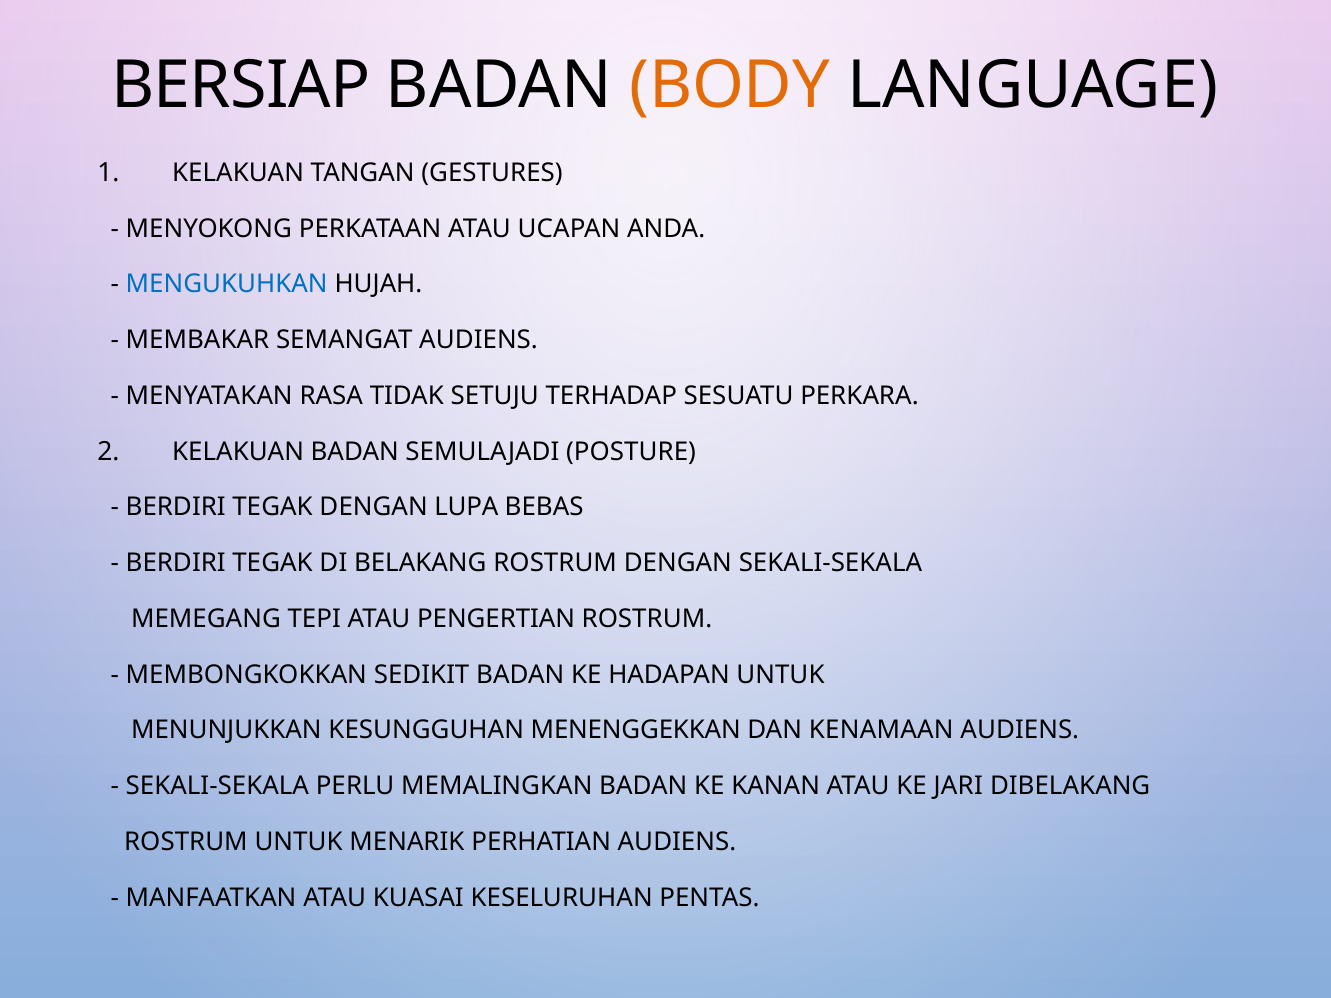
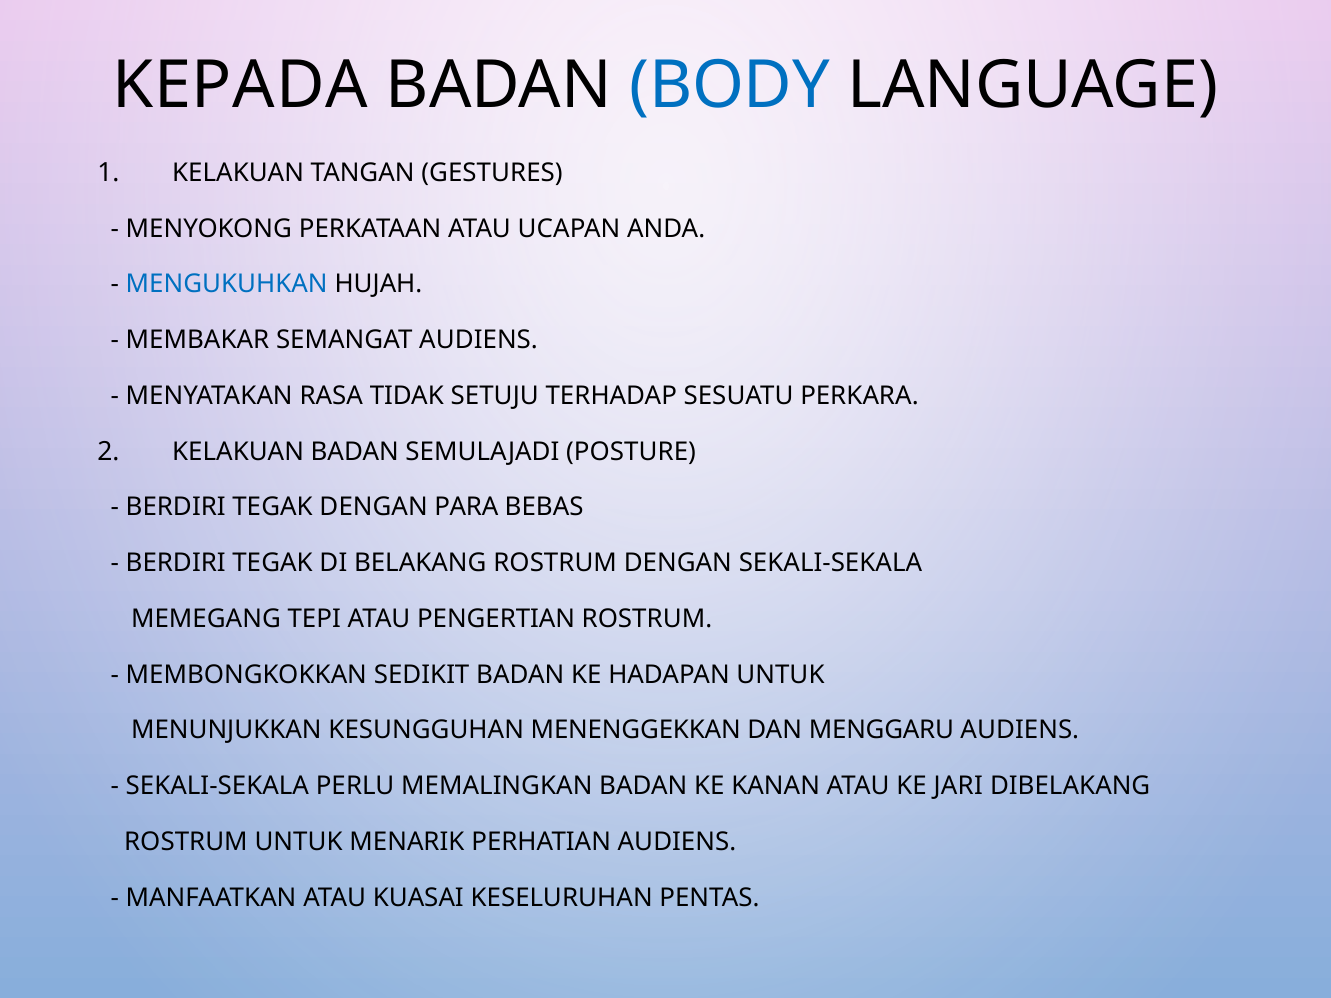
BERSIAP: BERSIAP -> KEPADA
BODY colour: orange -> blue
LUPA: LUPA -> PARA
KENAMAAN: KENAMAAN -> MENGGARU
